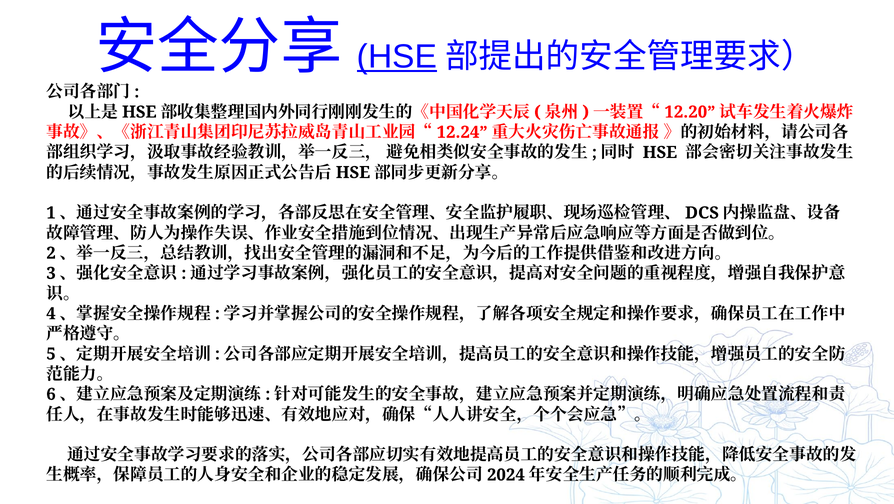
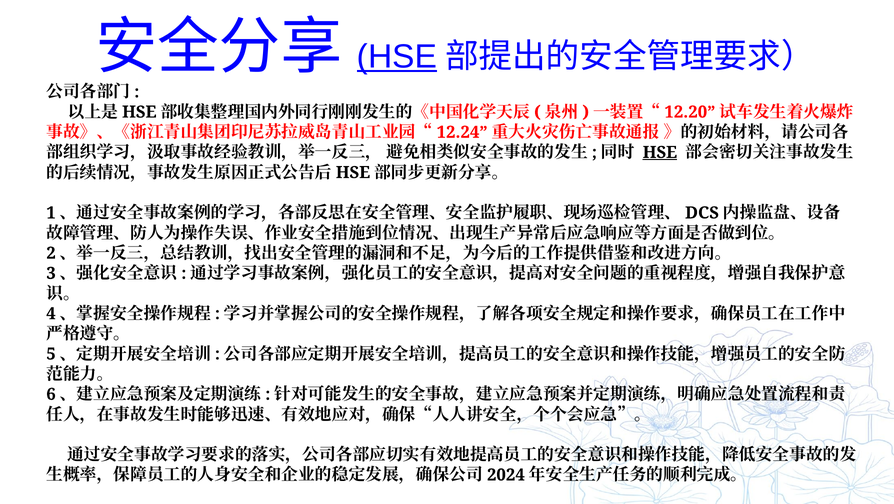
HSE at (660, 152) underline: none -> present
